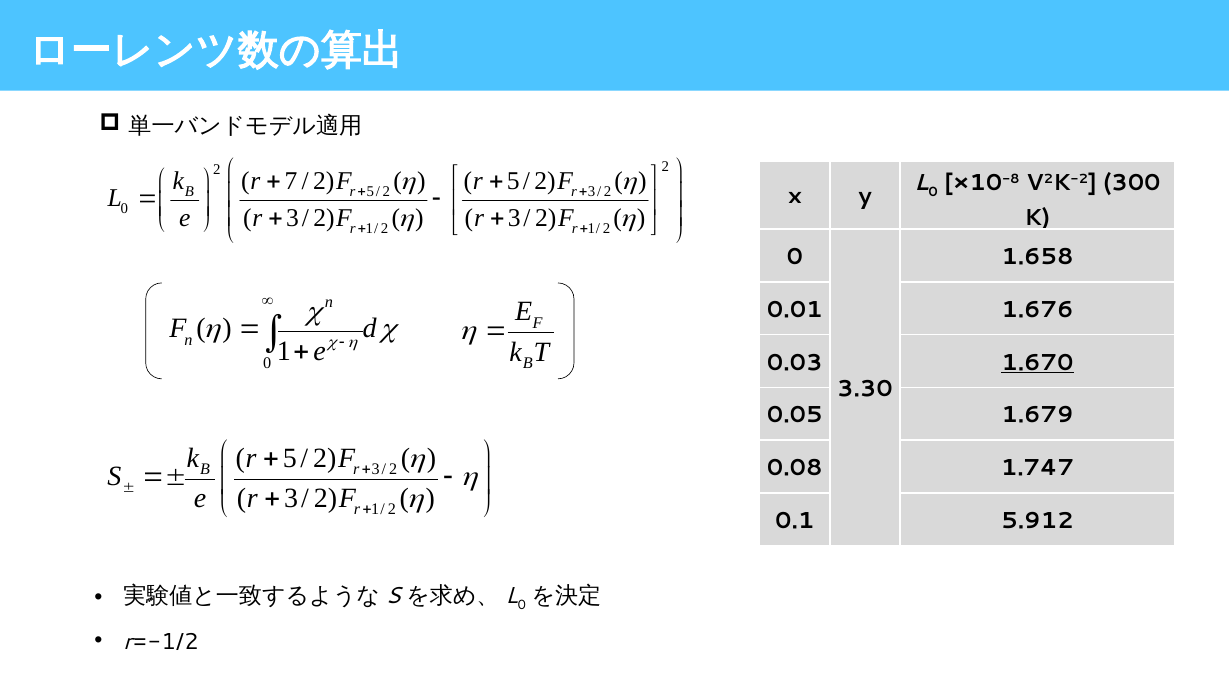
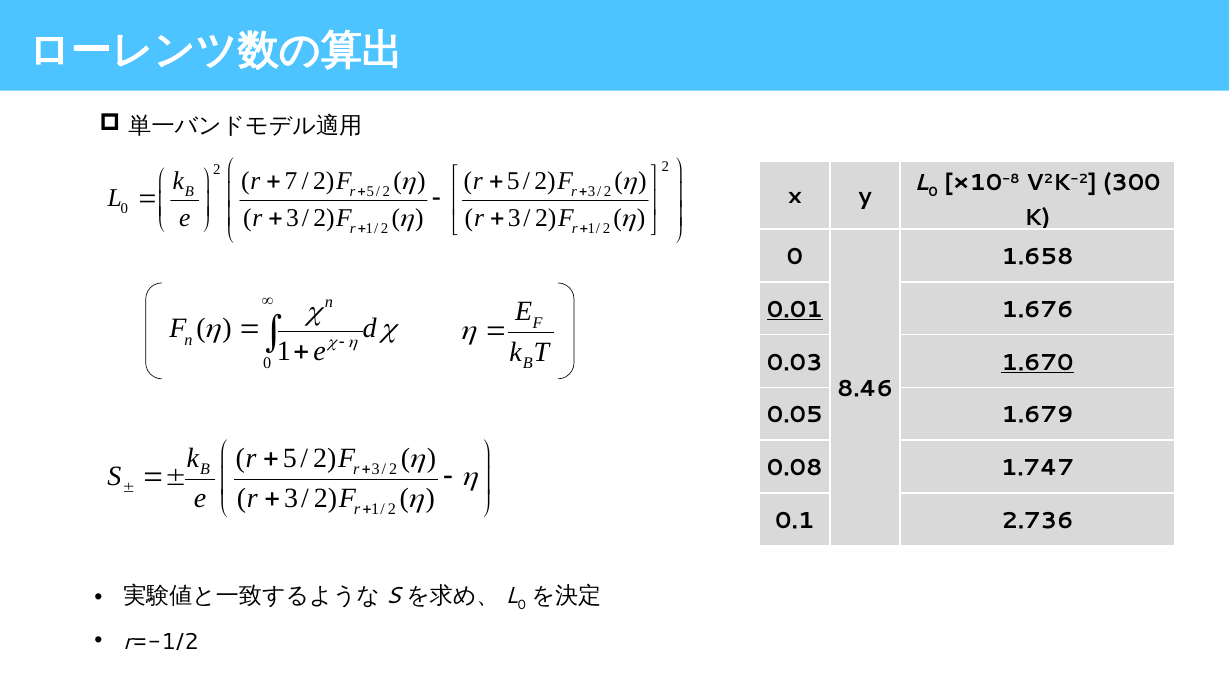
0.01 underline: none -> present
3.30: 3.30 -> 8.46
5.912: 5.912 -> 2.736
